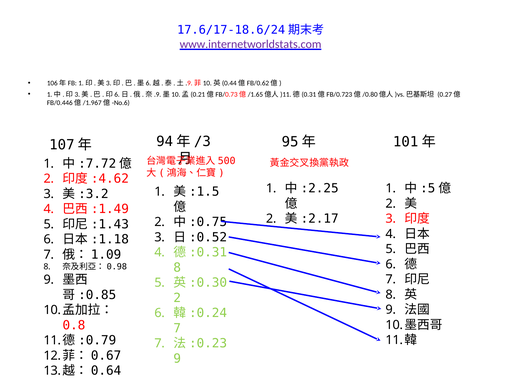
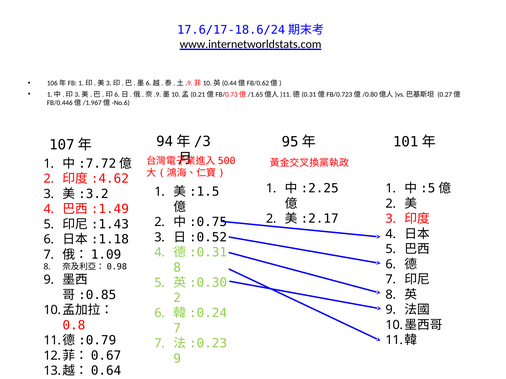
www.internetworldstats.com colour: purple -> black
